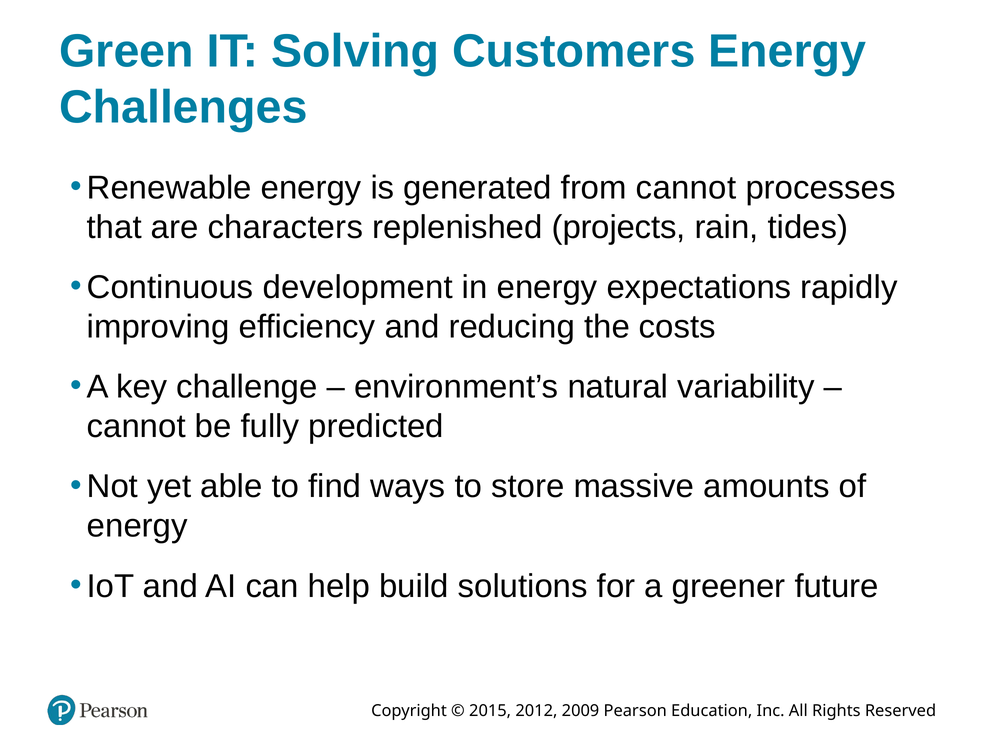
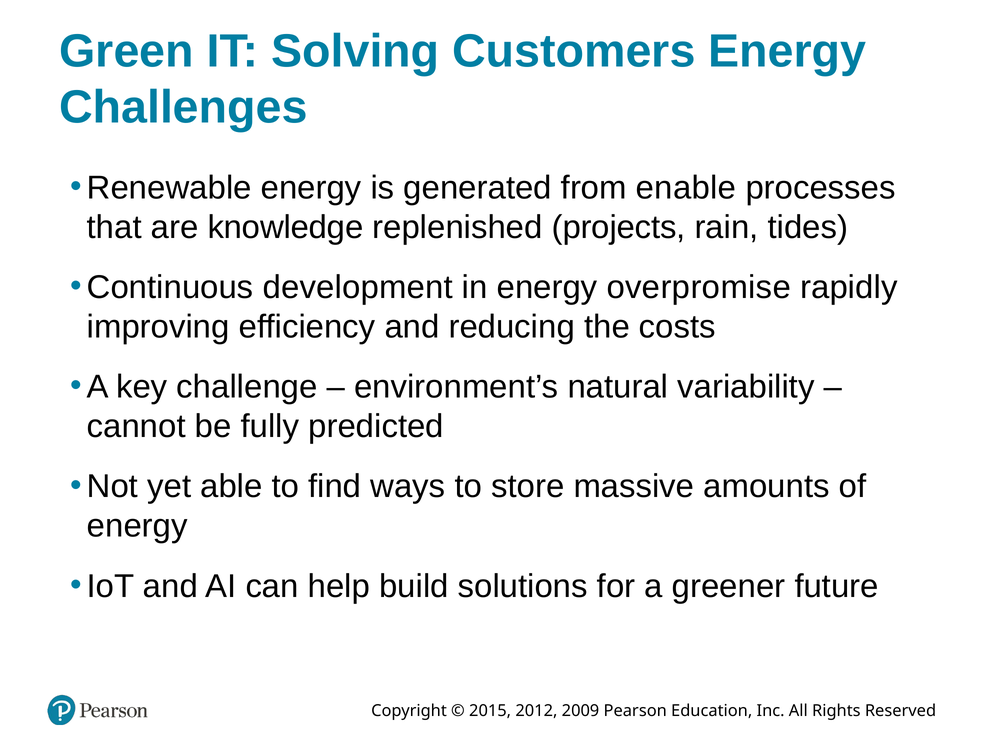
from cannot: cannot -> enable
characters: characters -> knowledge
expectations: expectations -> overpromise
